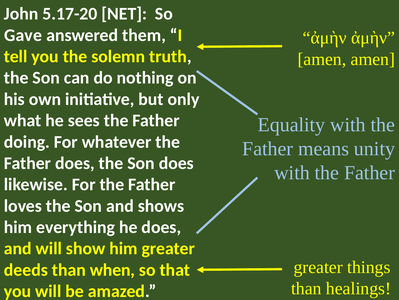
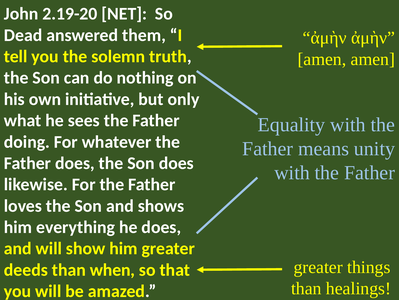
5.17-20: 5.17-20 -> 2.19-20
Gave: Gave -> Dead
